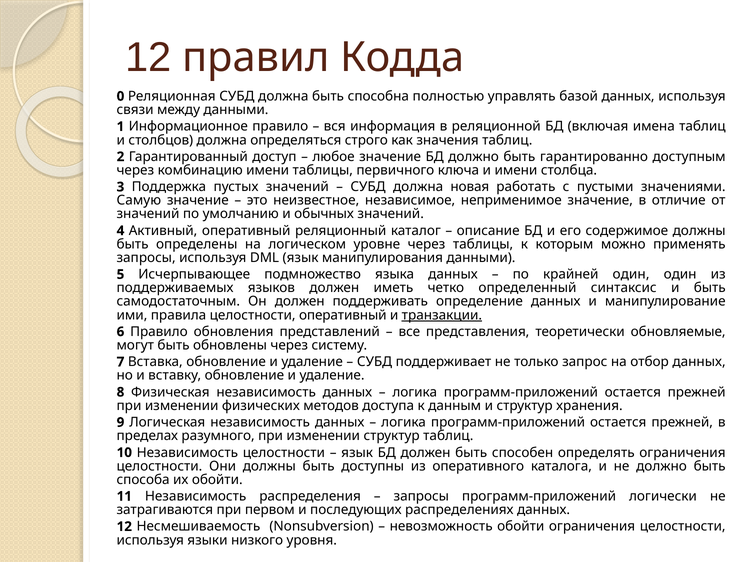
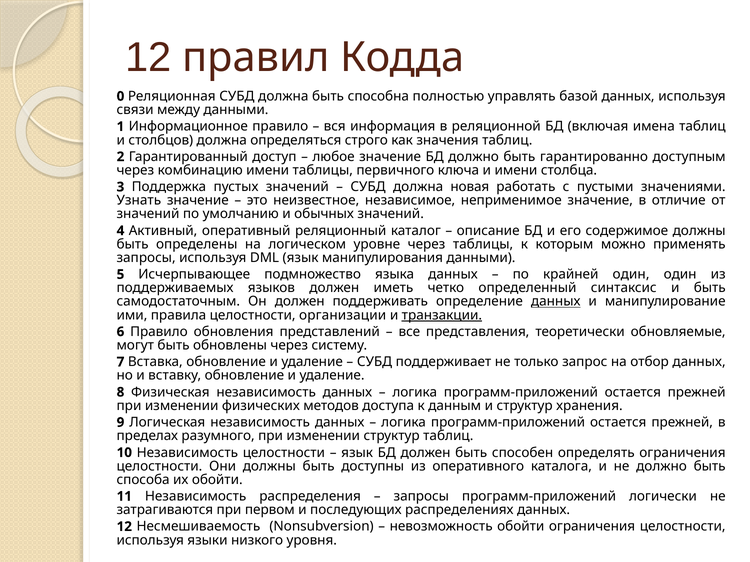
Самую: Самую -> Узнать
данных at (556, 302) underline: none -> present
целостности оперативный: оперативный -> организации
